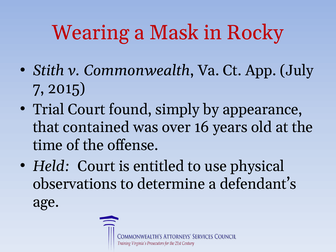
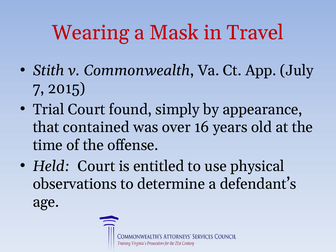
Rocky: Rocky -> Travel
